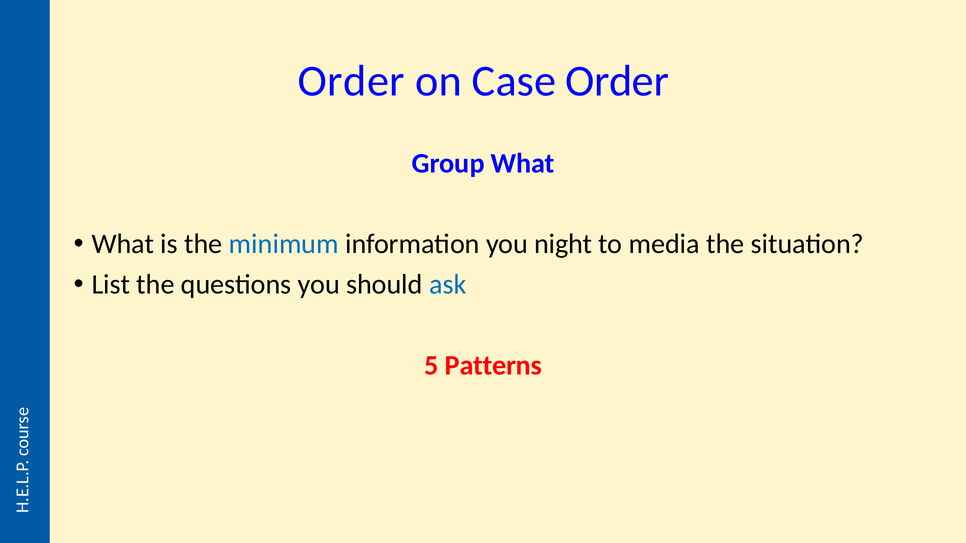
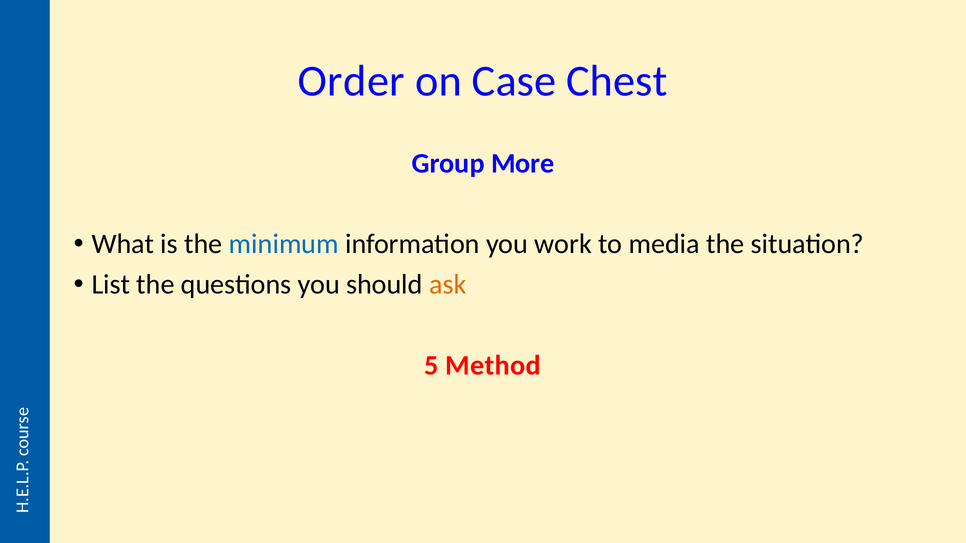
Case Order: Order -> Chest
Group What: What -> More
night: night -> work
ask colour: blue -> orange
Patterns: Patterns -> Method
